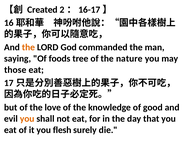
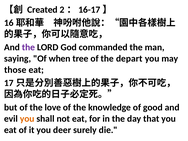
the at (28, 47) colour: orange -> purple
foods: foods -> when
nature: nature -> depart
flesh: flesh -> deer
